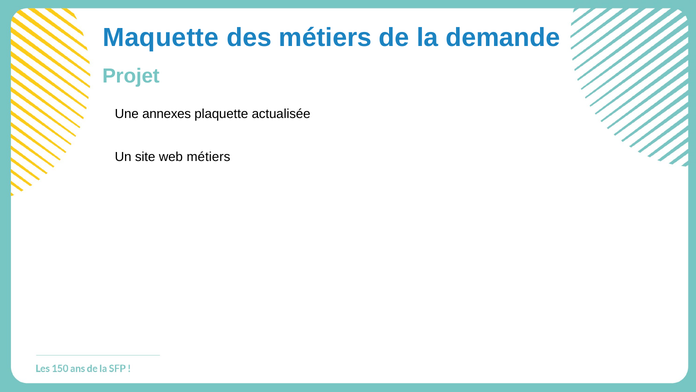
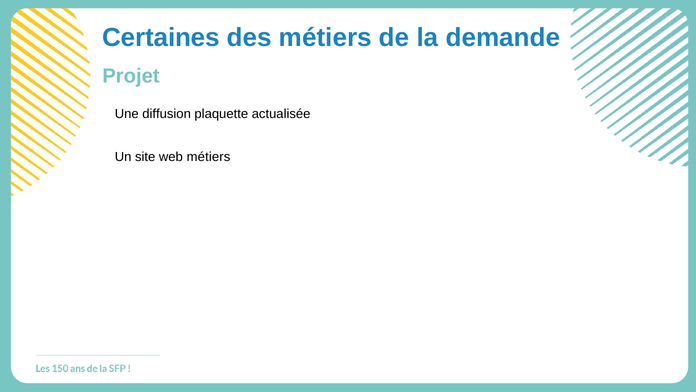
Maquette: Maquette -> Certaines
annexes: annexes -> diffusion
